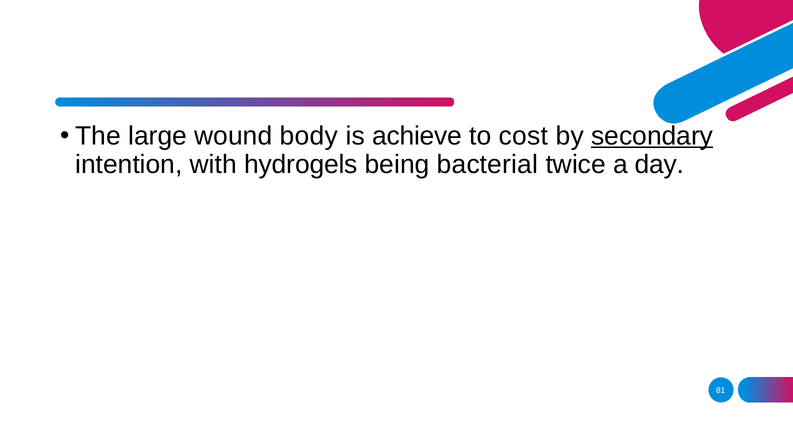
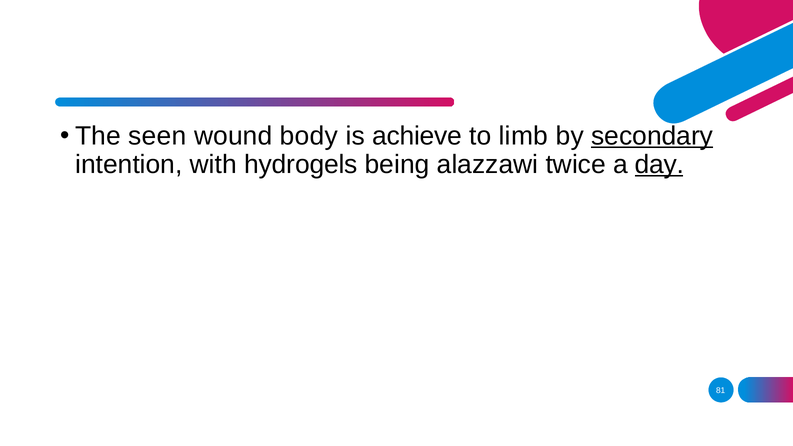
large: large -> seen
cost: cost -> limb
bacterial: bacterial -> alazzawi
day underline: none -> present
